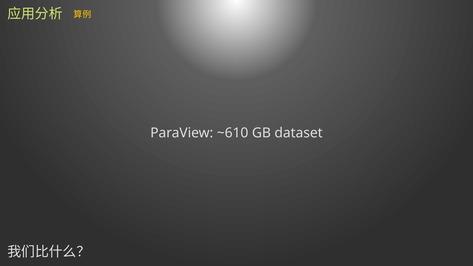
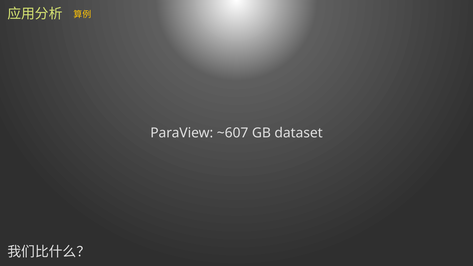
~610: ~610 -> ~607
